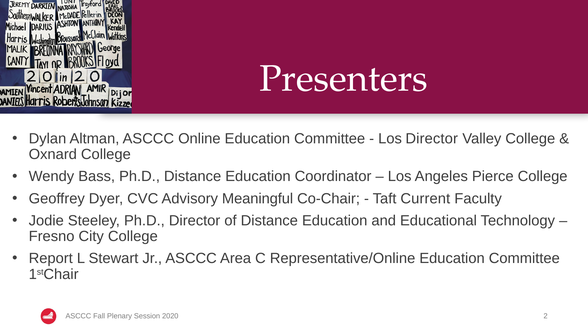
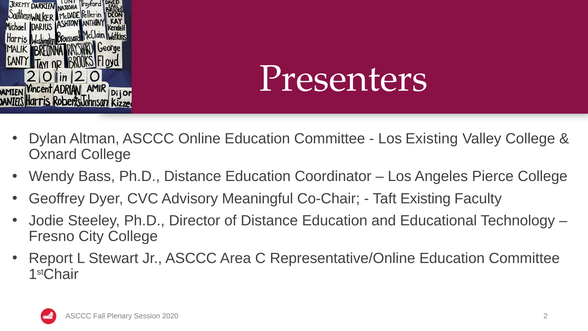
Los Director: Director -> Existing
Taft Current: Current -> Existing
